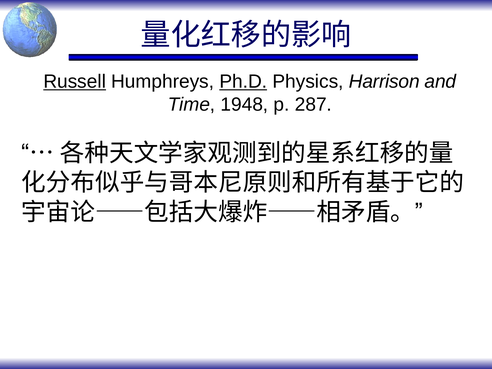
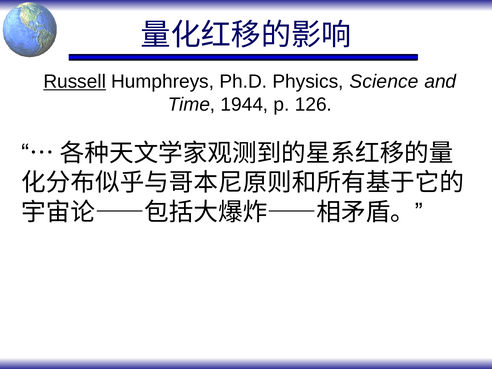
Ph.D underline: present -> none
Harrison: Harrison -> Science
1948: 1948 -> 1944
287: 287 -> 126
